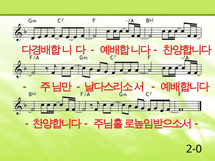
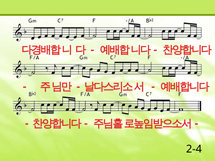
2-0: 2-0 -> 2-4
